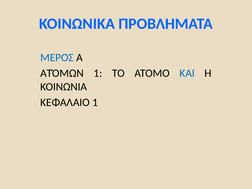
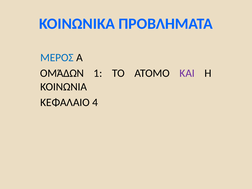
ΑΤΌΜΩΝ: ΑΤΌΜΩΝ -> ΟΜΆΔΩΝ
ΚΑΙ colour: blue -> purple
ΚΕΦΑΛΑΙΟ 1: 1 -> 4
